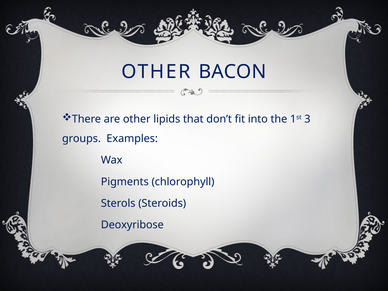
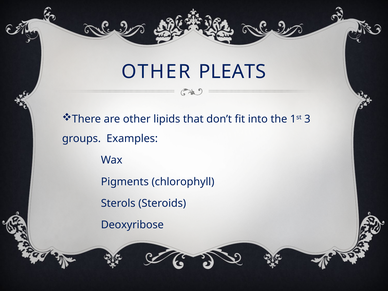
BACON: BACON -> PLEATS
